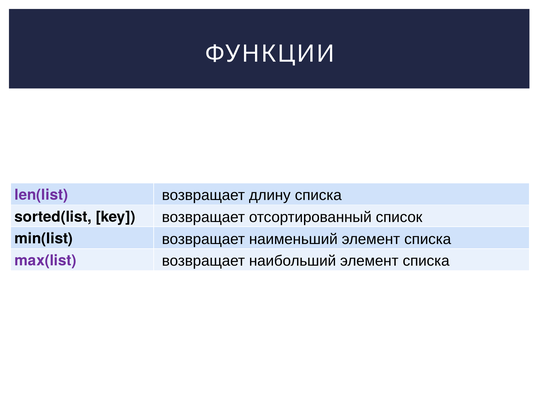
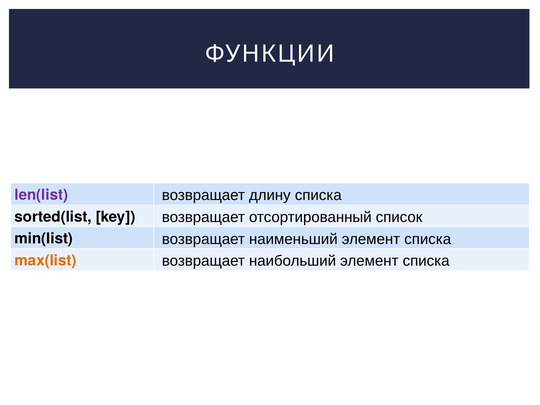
max(list colour: purple -> orange
